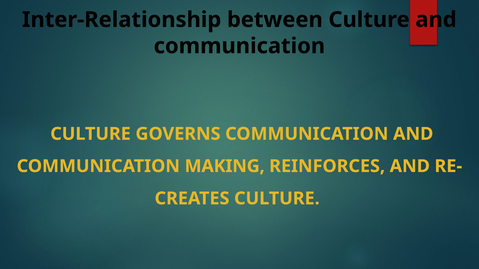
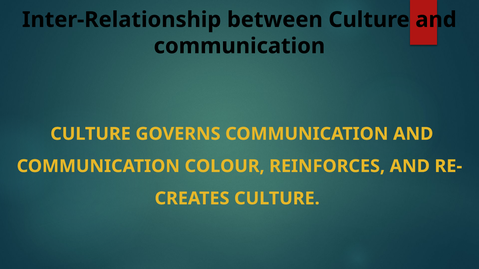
MAKING: MAKING -> COLOUR
